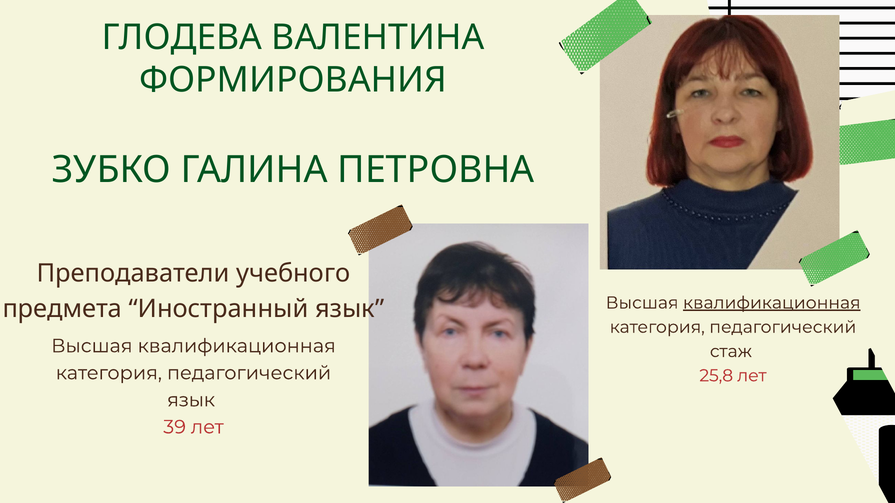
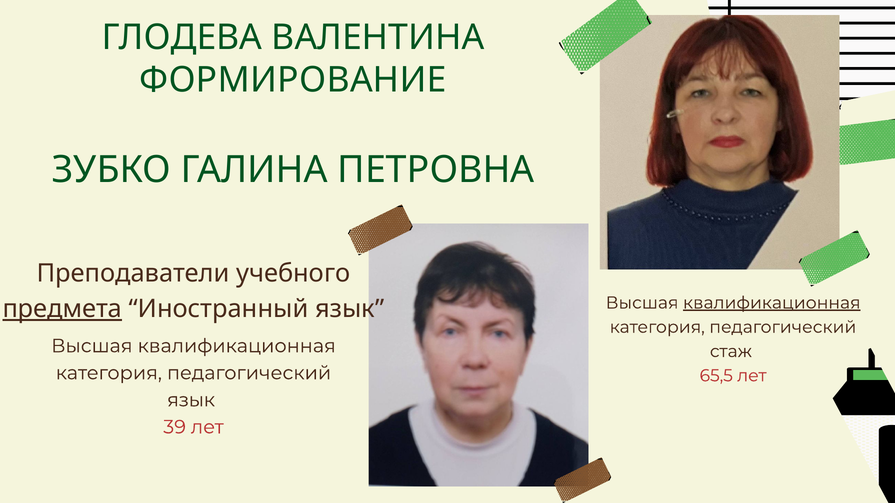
ФОРМИРОВАНИЯ: ФОРМИРОВАНИЯ -> ФОРМИРОВАНИЕ
предмета underline: none -> present
25,8: 25,8 -> 65,5
